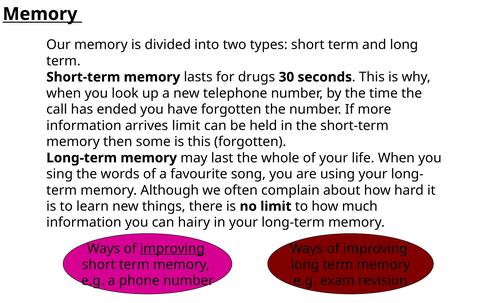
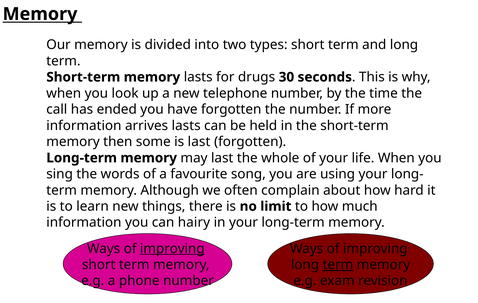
arrives limit: limit -> lasts
is this: this -> last
term at (338, 265) underline: none -> present
